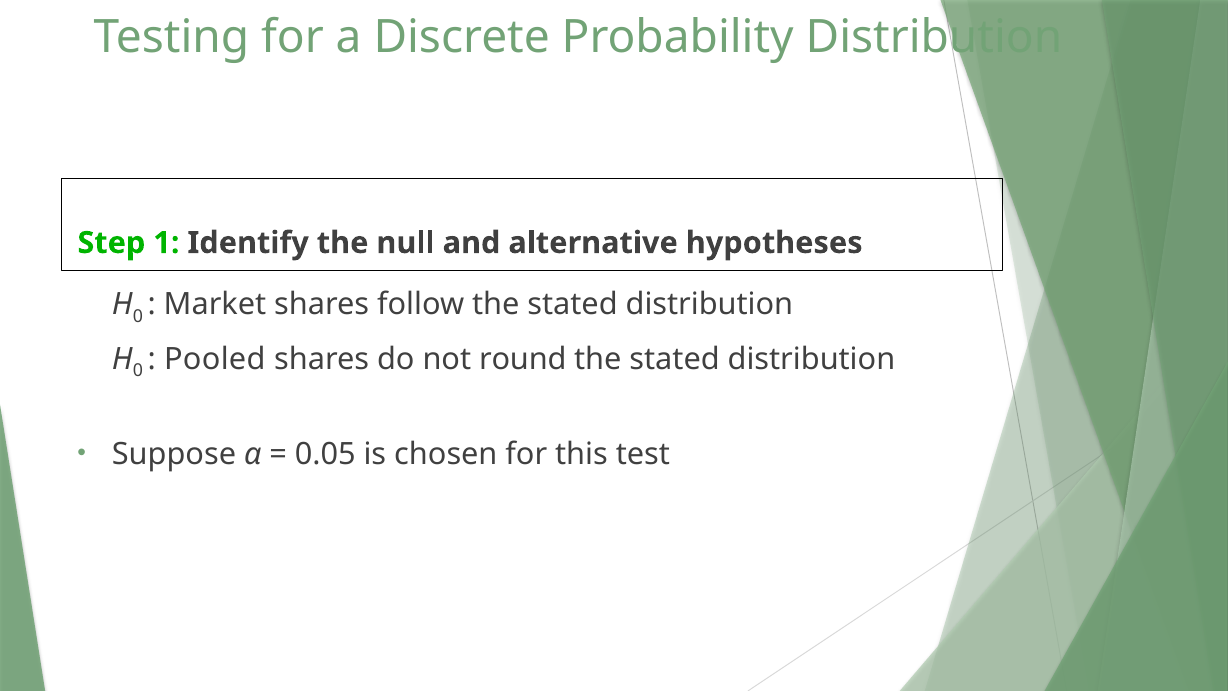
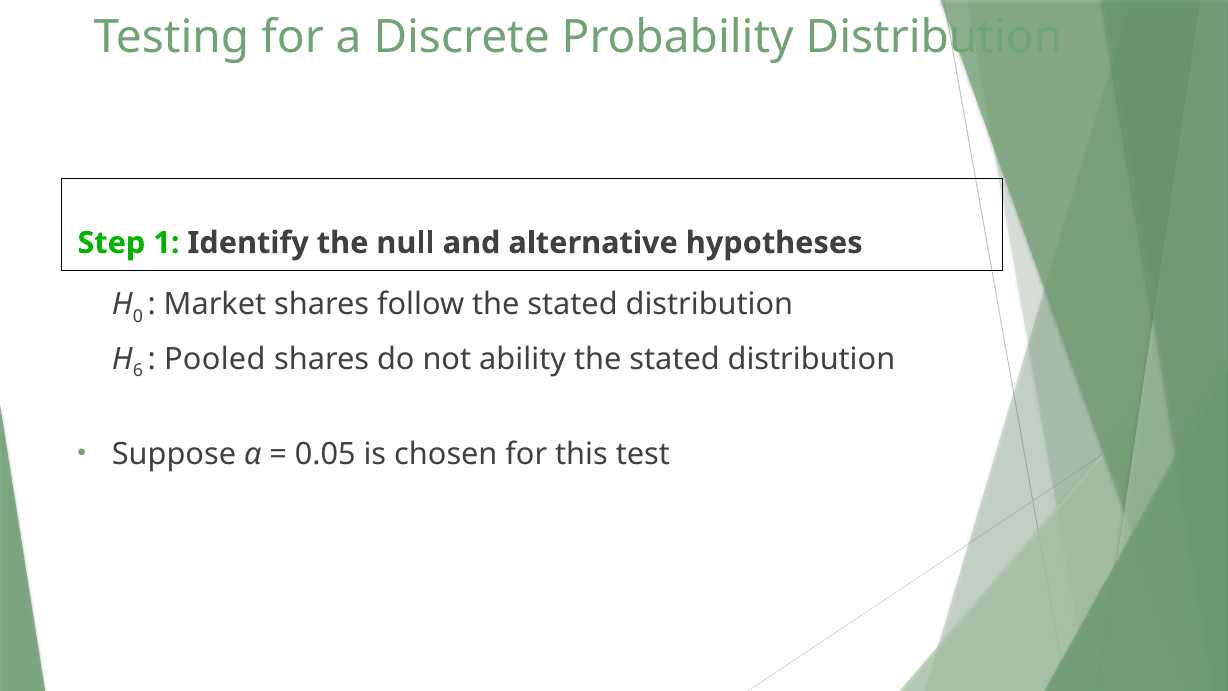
0 at (138, 371): 0 -> 6
round: round -> ability
